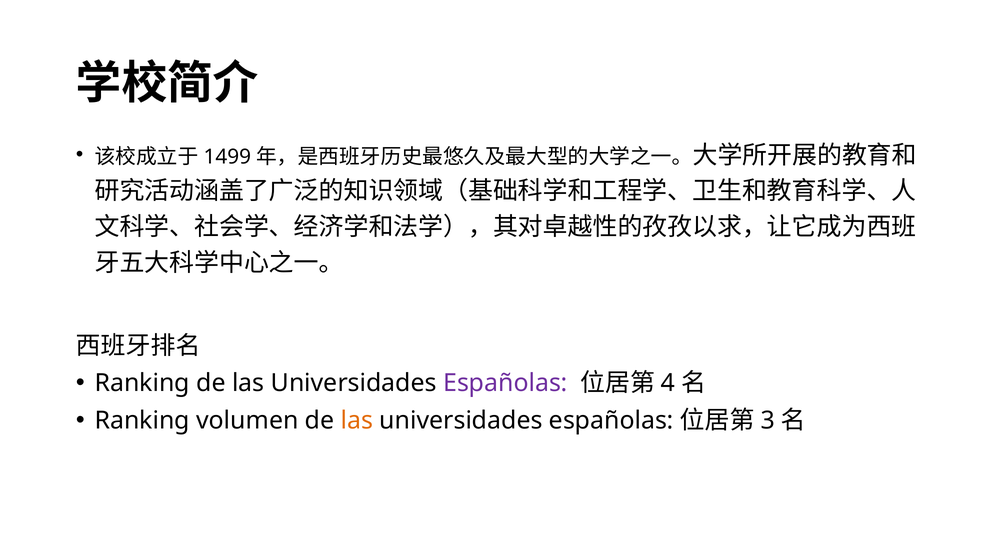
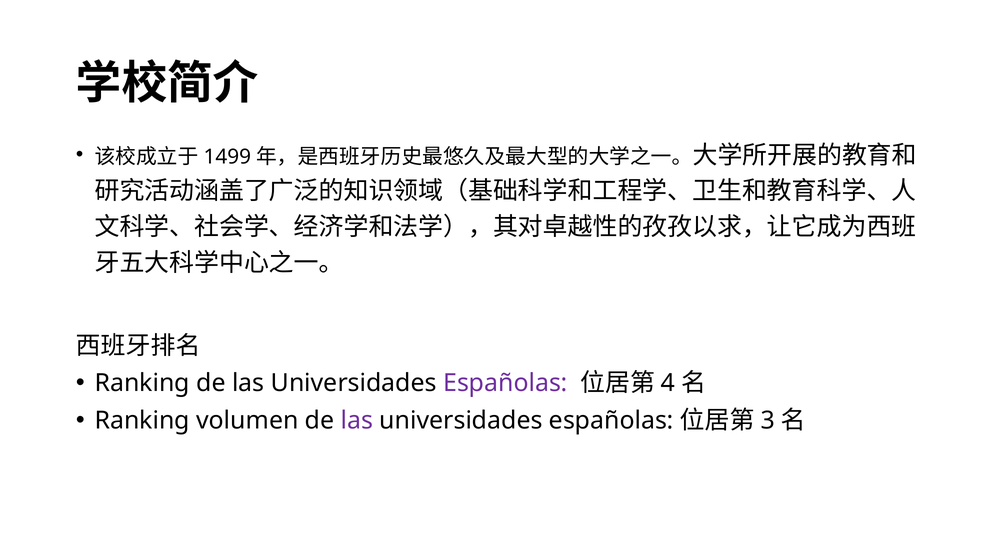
las at (357, 421) colour: orange -> purple
